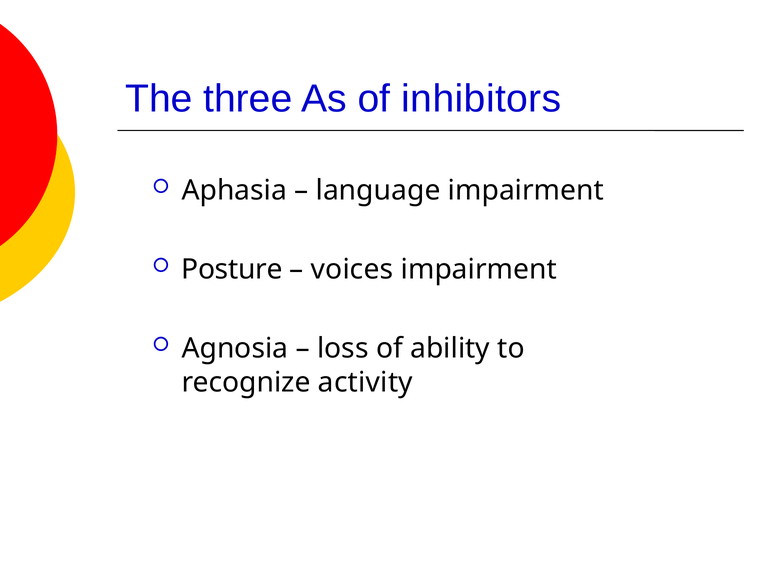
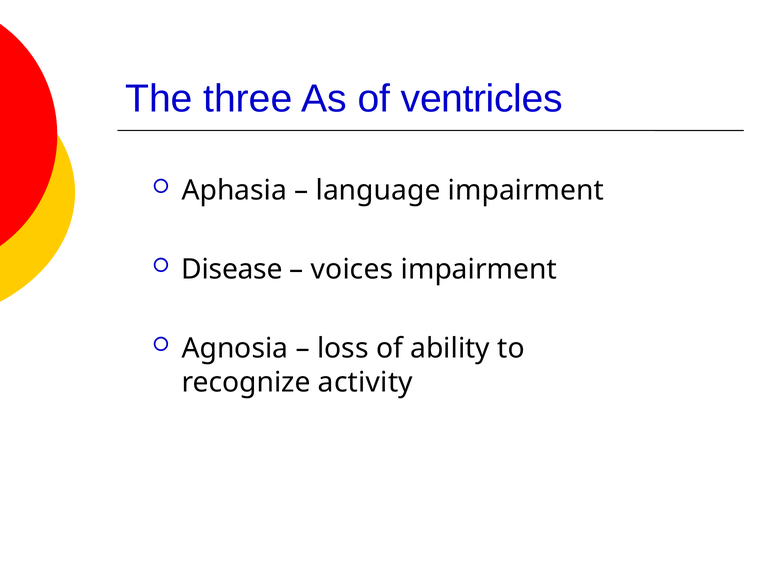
inhibitors: inhibitors -> ventricles
Posture: Posture -> Disease
